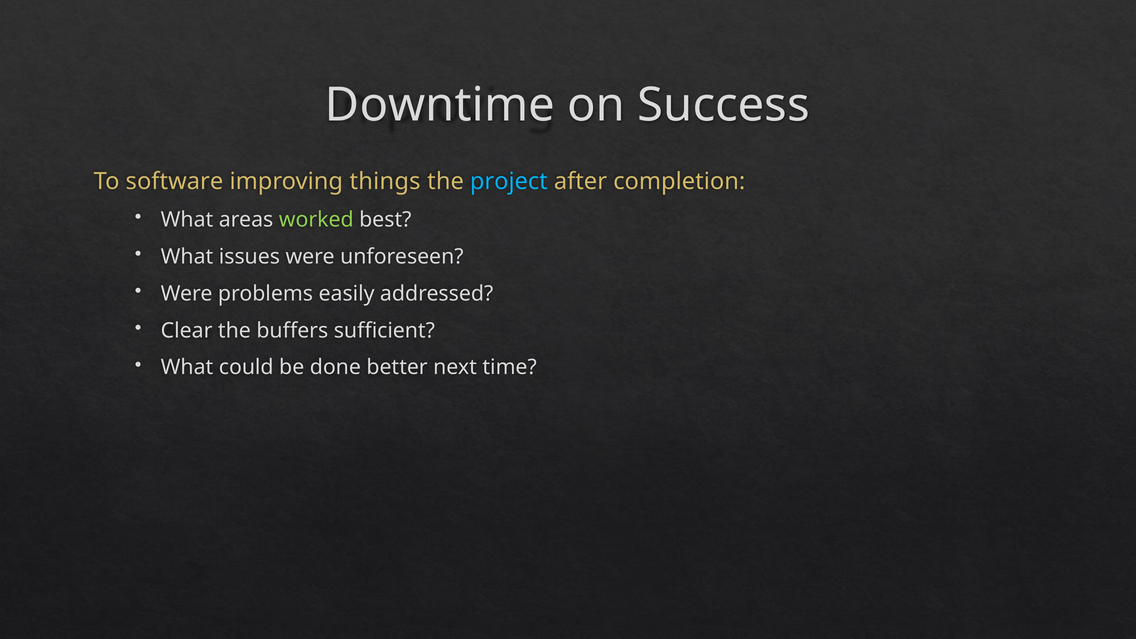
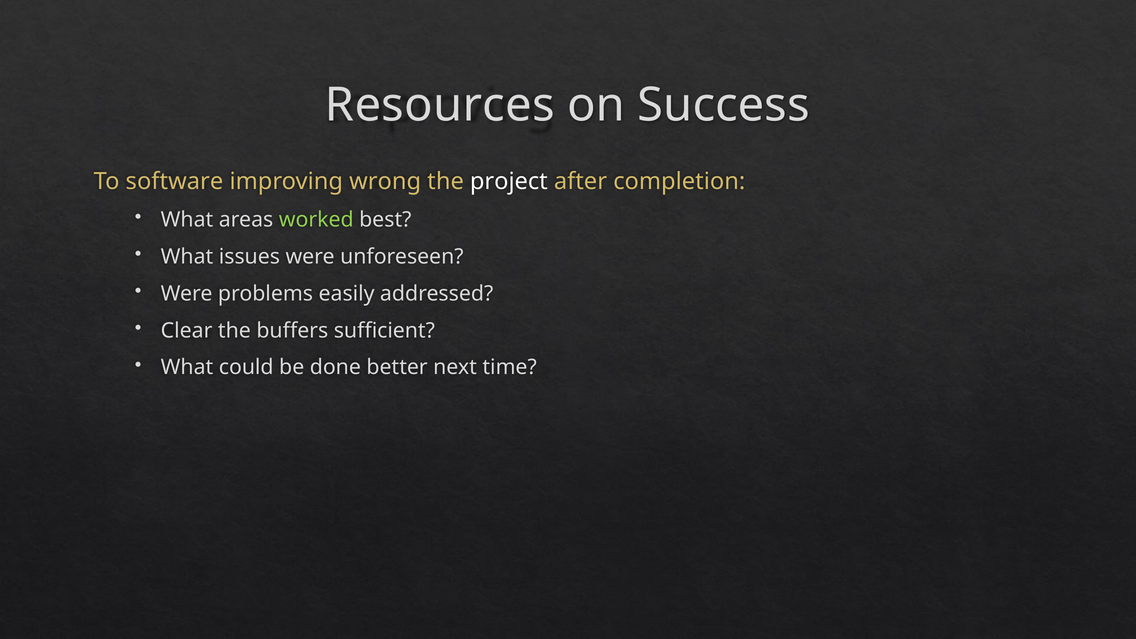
Downtime: Downtime -> Resources
things: things -> wrong
project colour: light blue -> white
